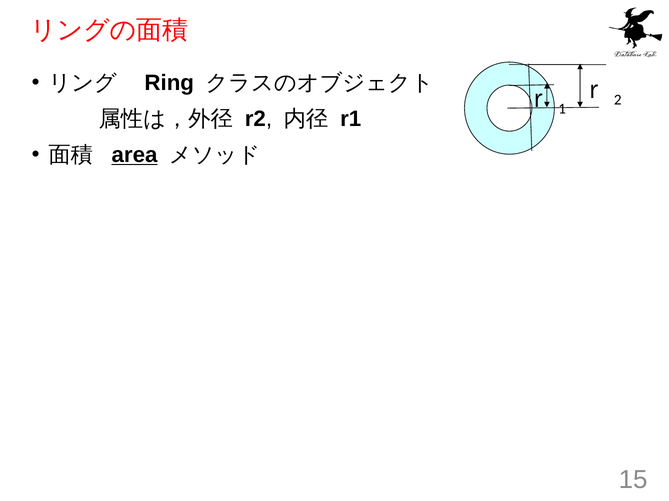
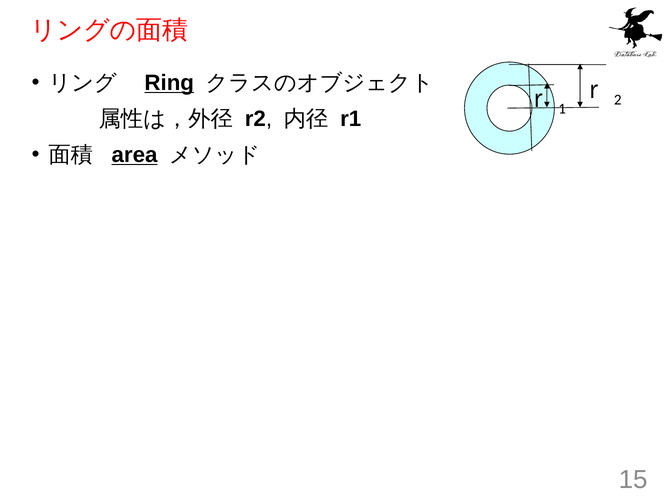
Ring underline: none -> present
